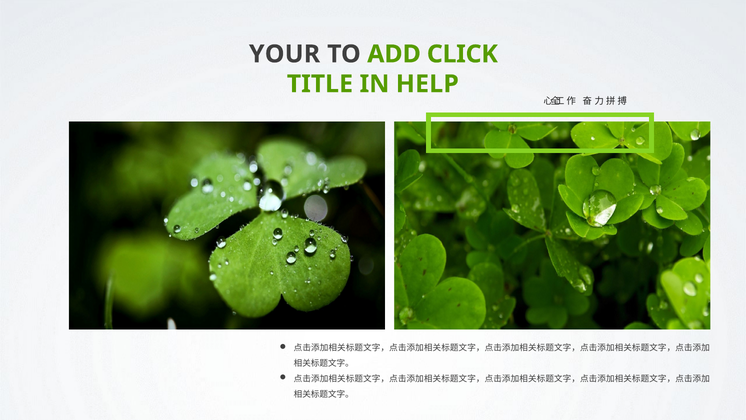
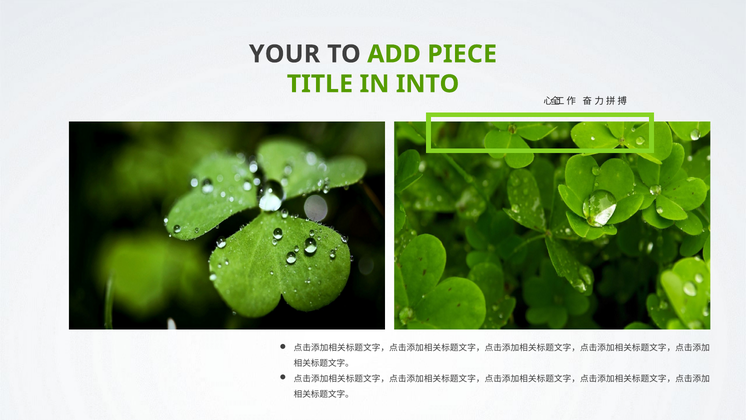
CLICK: CLICK -> PIECE
HELP: HELP -> INTO
